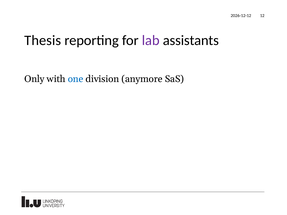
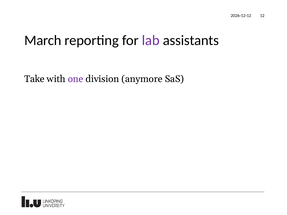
Thesis: Thesis -> March
Only: Only -> Take
one colour: blue -> purple
